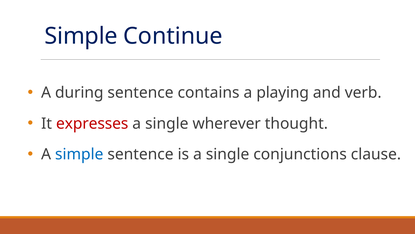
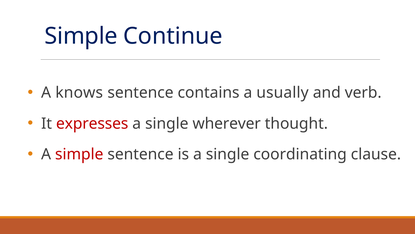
during: during -> knows
playing: playing -> usually
simple at (79, 154) colour: blue -> red
conjunctions: conjunctions -> coordinating
